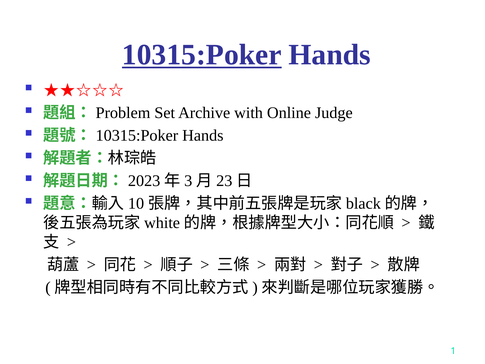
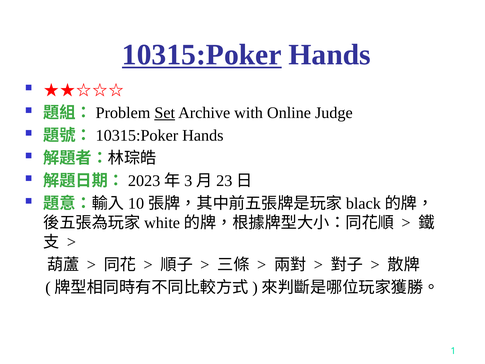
Set underline: none -> present
